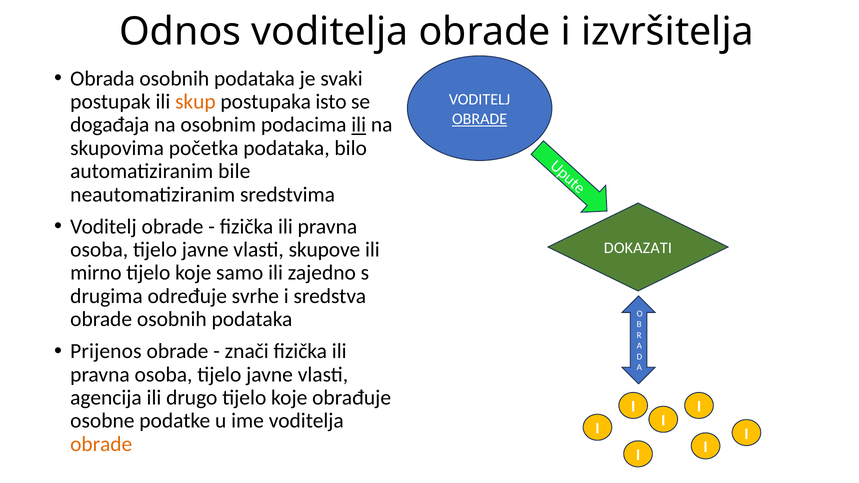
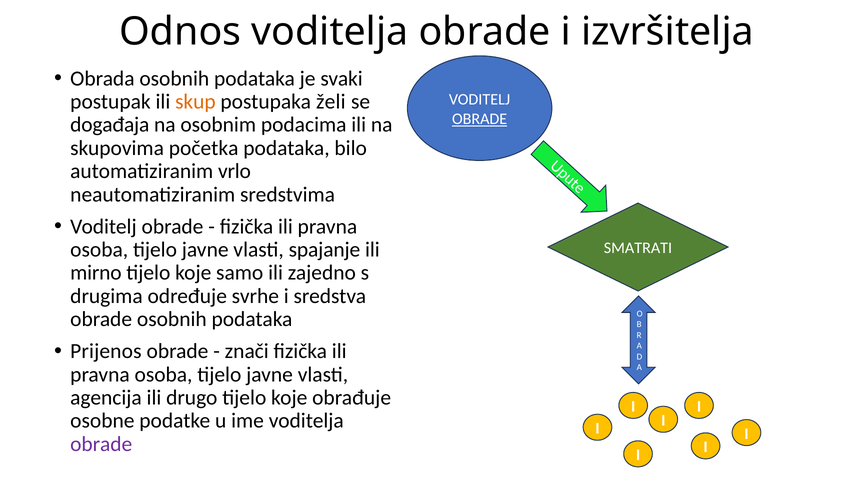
isto: isto -> želi
ili at (359, 125) underline: present -> none
bile: bile -> vrlo
skupove: skupove -> spajanje
DOKAZATI: DOKAZATI -> SMATRATI
obrade at (101, 444) colour: orange -> purple
